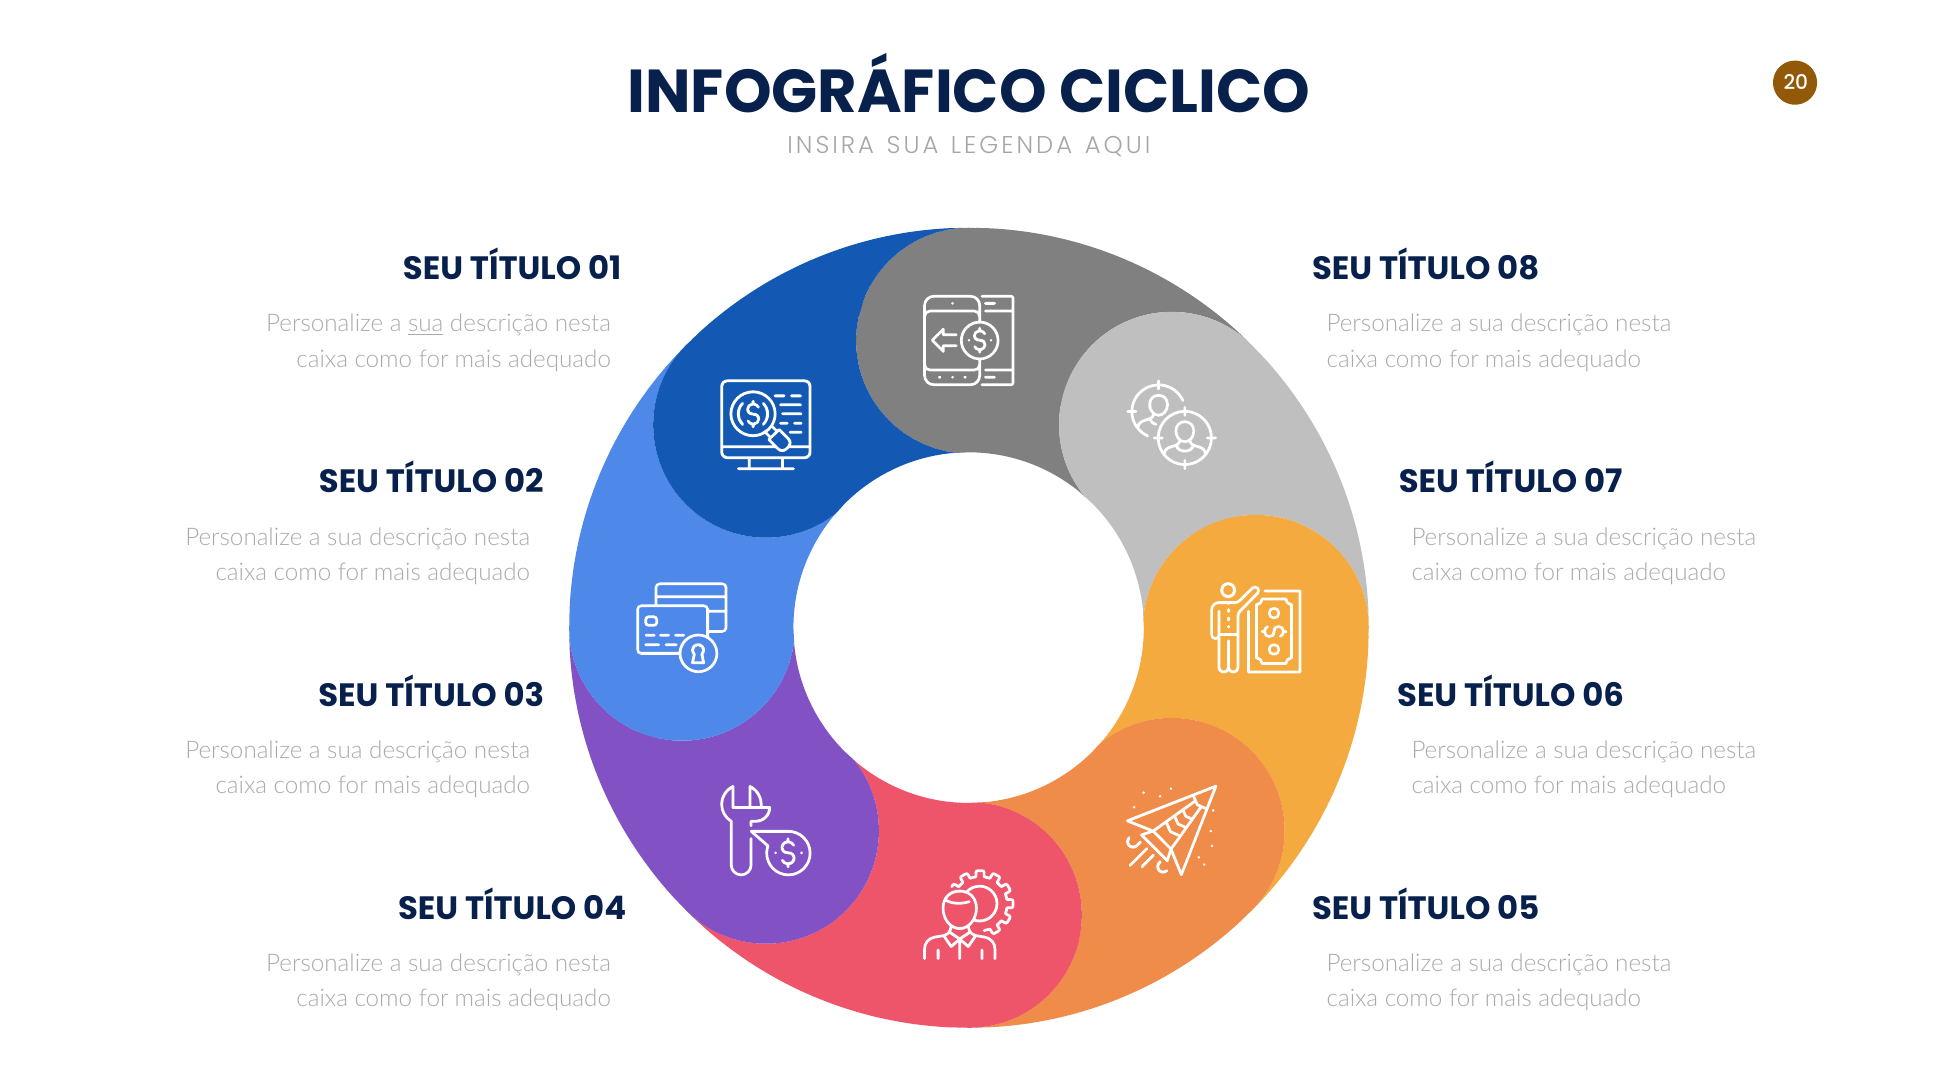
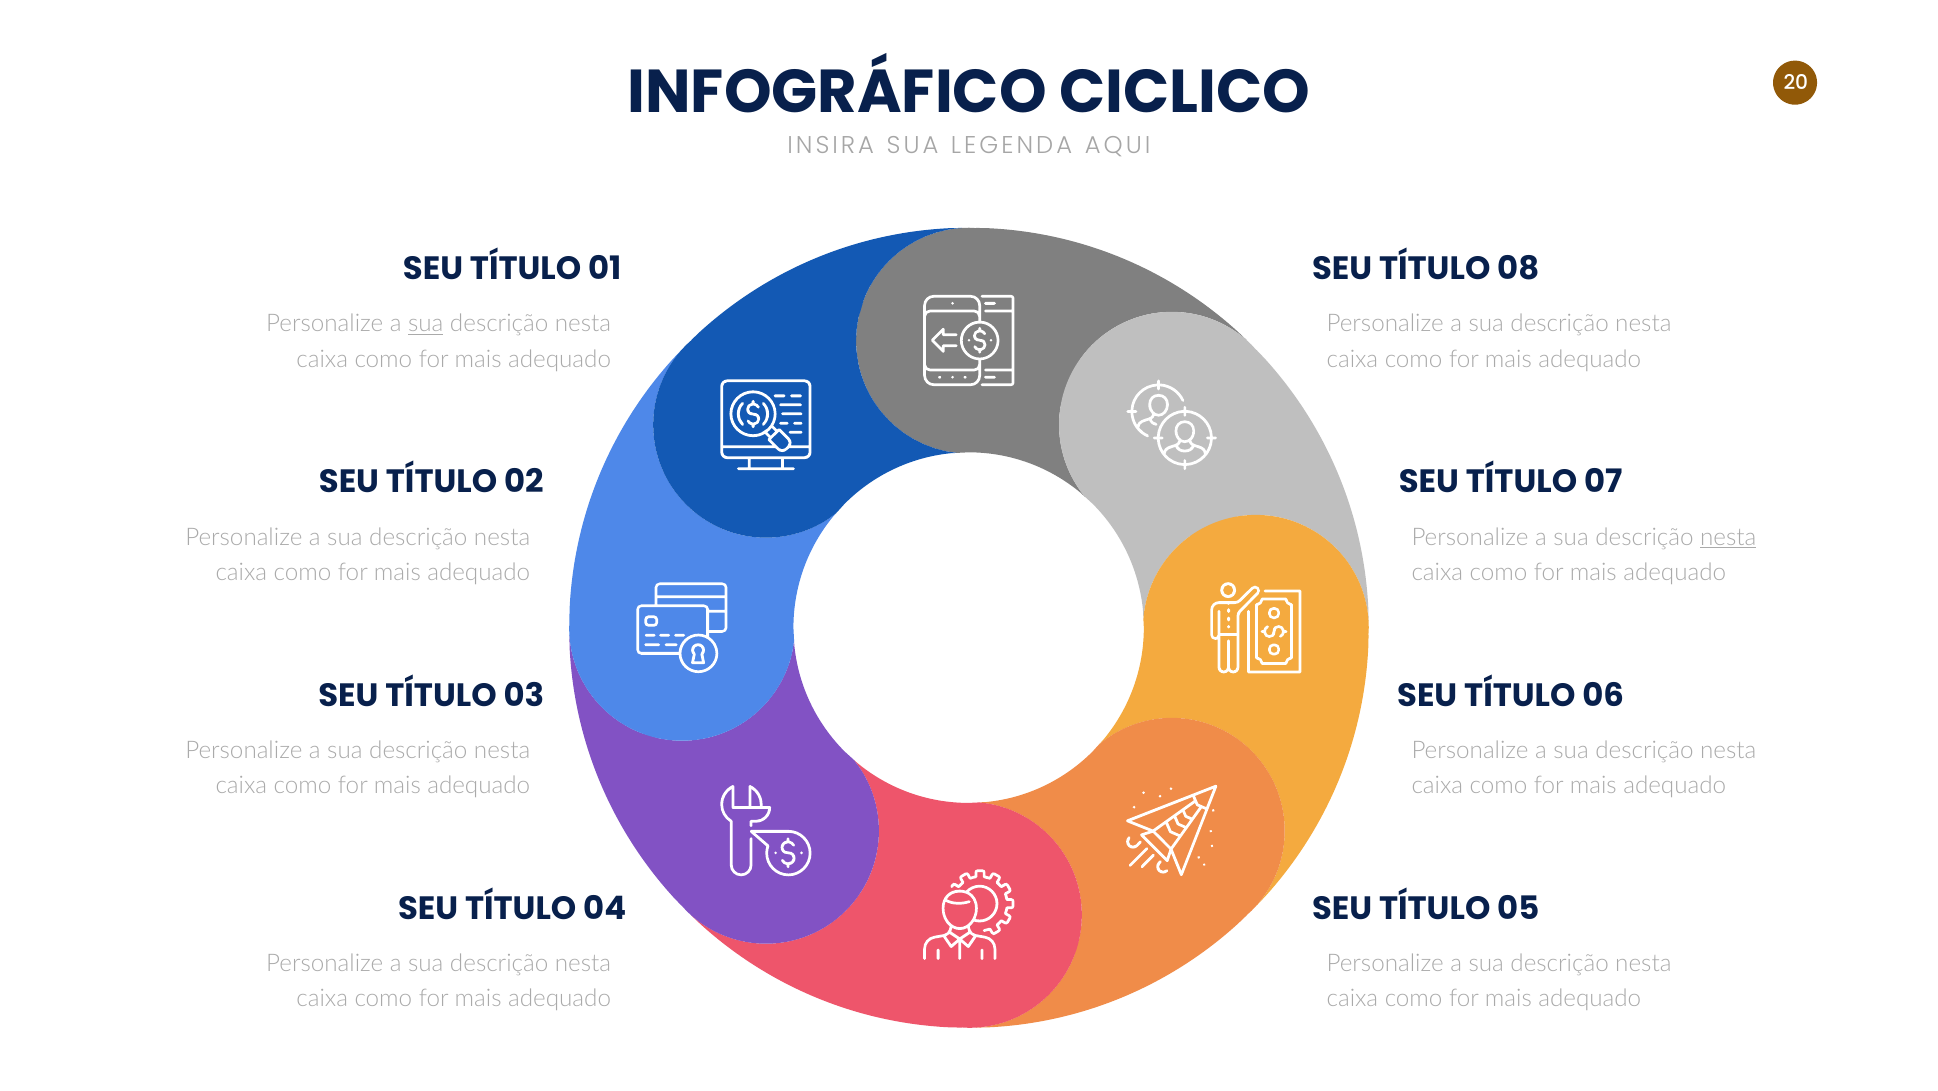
nesta at (1728, 537) underline: none -> present
